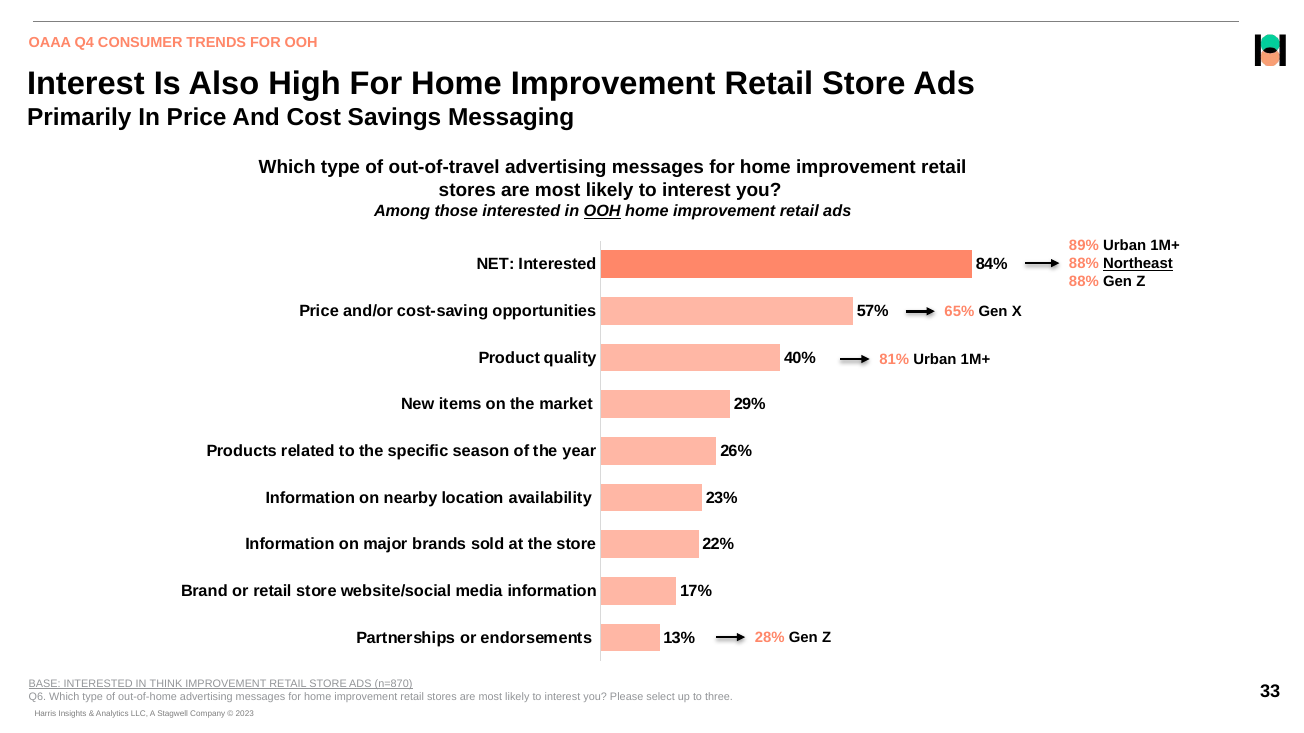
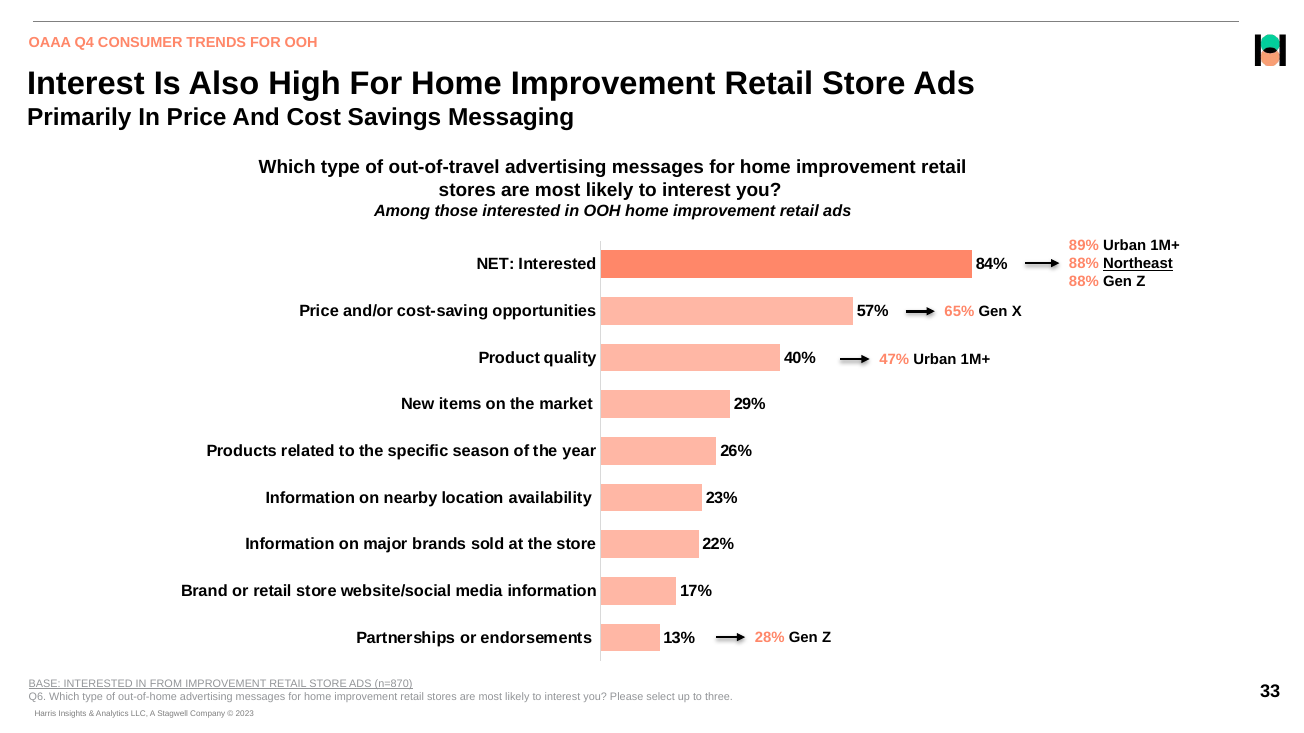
OOH at (602, 211) underline: present -> none
81%: 81% -> 47%
THINK: THINK -> FROM
